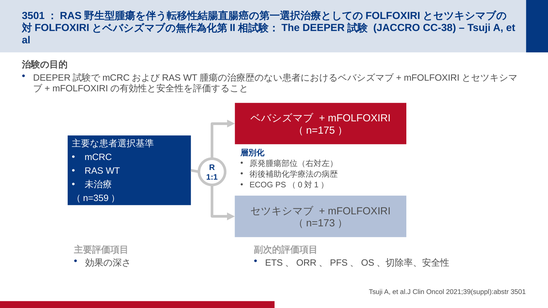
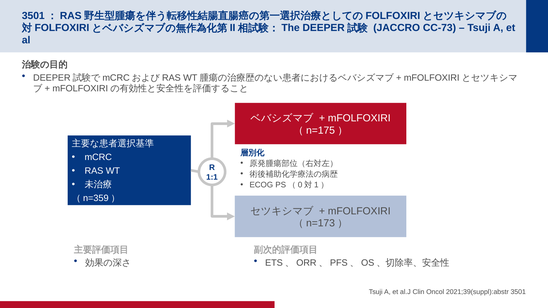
CC-38: CC-38 -> CC-73
